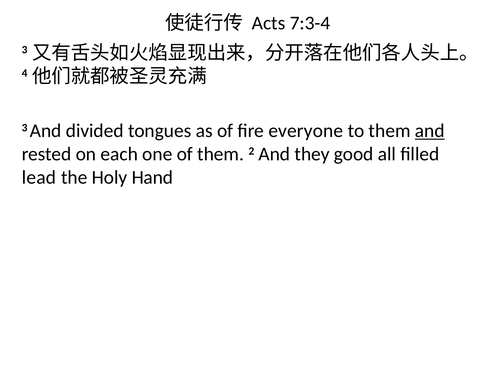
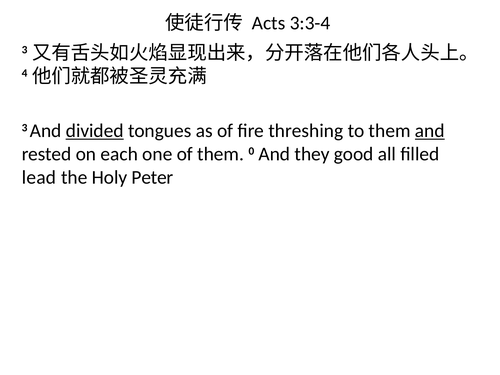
7:3-4: 7:3-4 -> 3:3-4
divided underline: none -> present
everyone: everyone -> threshing
2: 2 -> 0
Hand: Hand -> Peter
